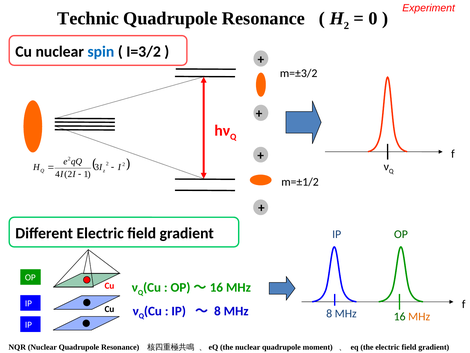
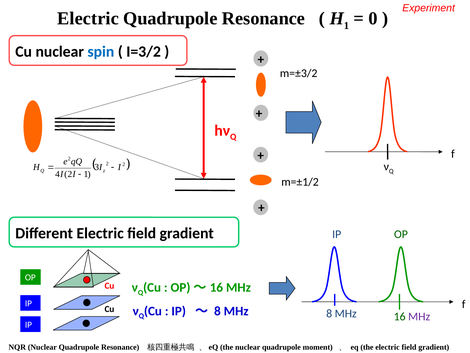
Technic at (88, 18): Technic -> Electric
2 at (346, 25): 2 -> 1
MHz at (419, 316) colour: orange -> purple
